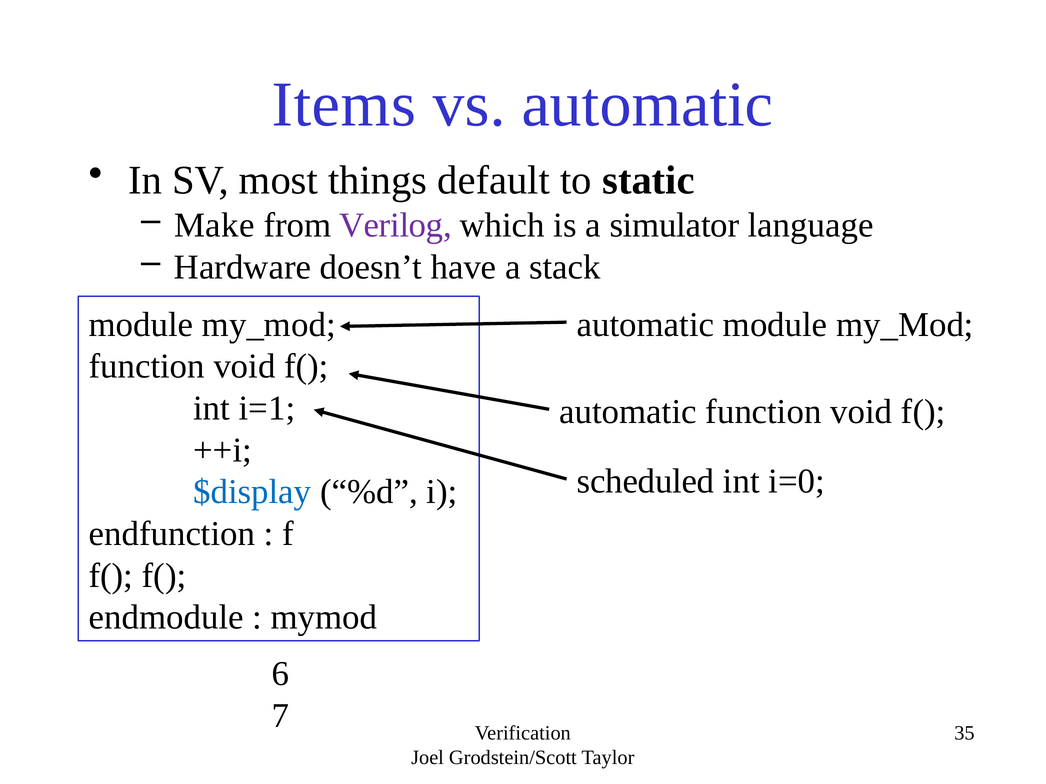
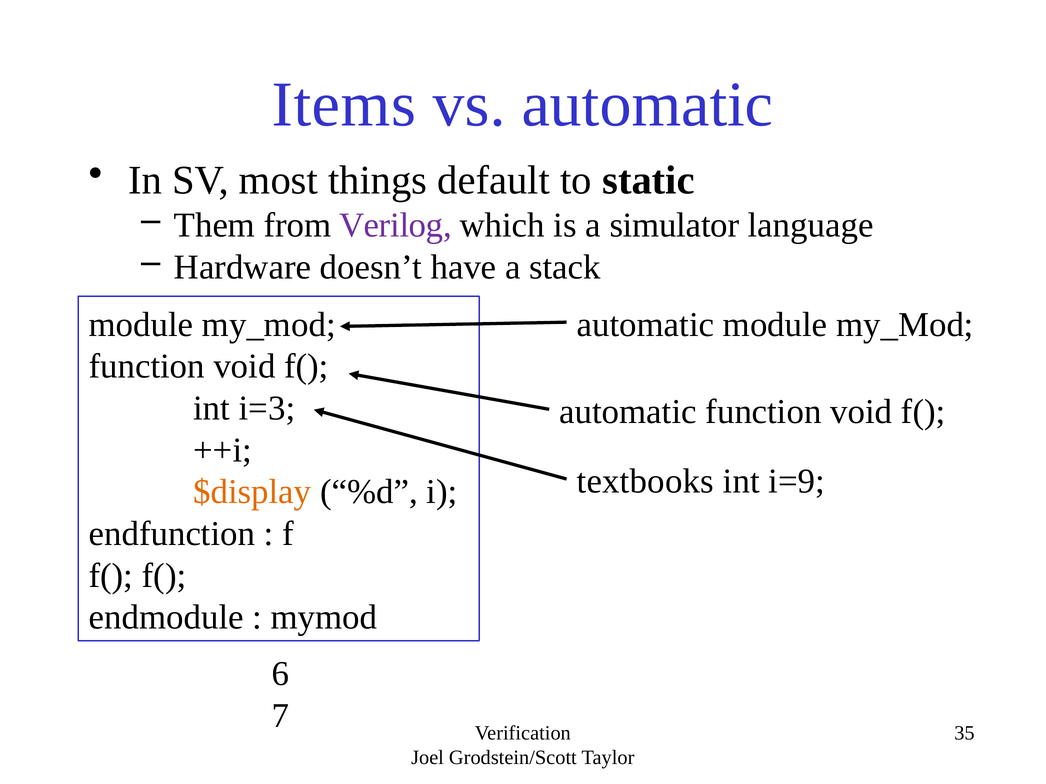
Make: Make -> Them
i=1: i=1 -> i=3
scheduled: scheduled -> textbooks
i=0: i=0 -> i=9
$display colour: blue -> orange
